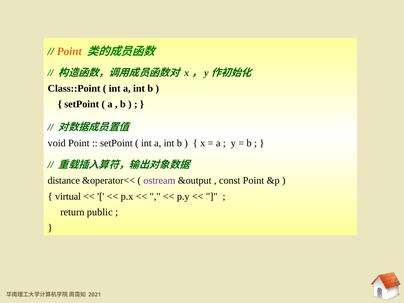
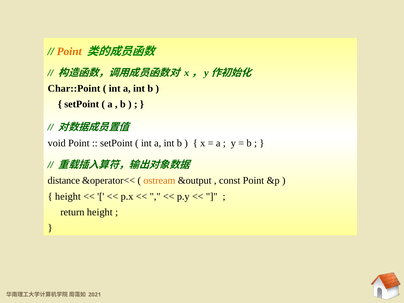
Class::Point: Class::Point -> Char::Point
ostream colour: purple -> orange
virtual at (68, 196): virtual -> height
return public: public -> height
